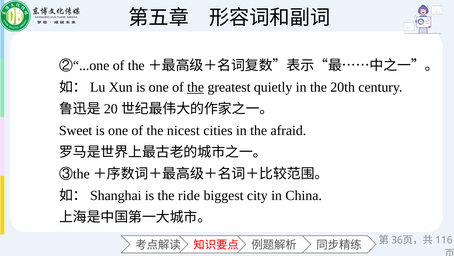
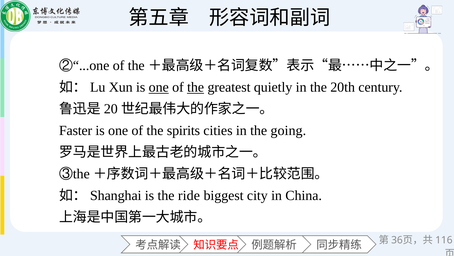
one at (159, 87) underline: none -> present
Sweet: Sweet -> Faster
nicest: nicest -> spirits
afraid: afraid -> going
